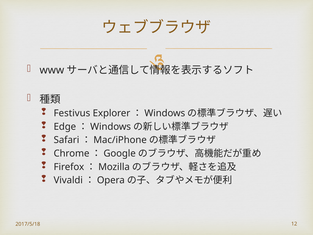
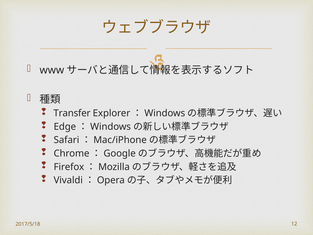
Festivus: Festivus -> Transfer
